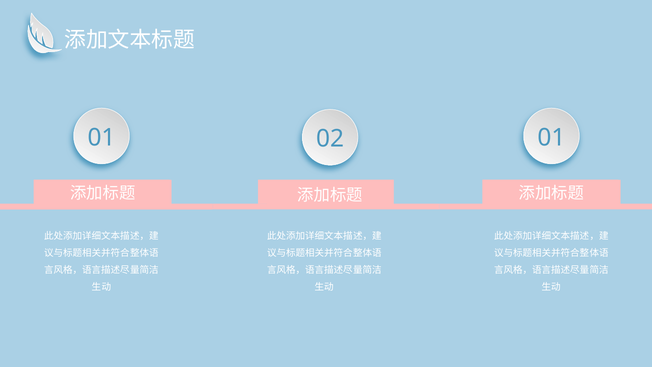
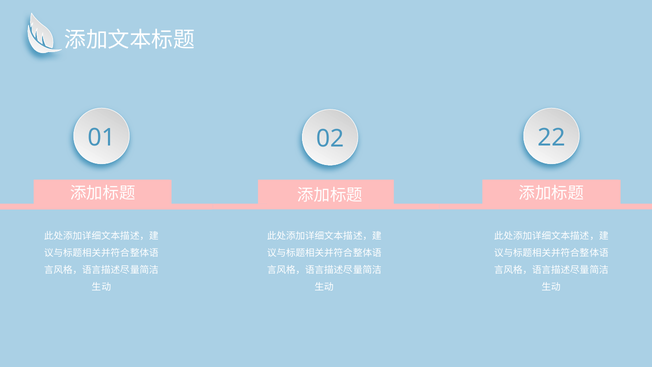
02 01: 01 -> 22
